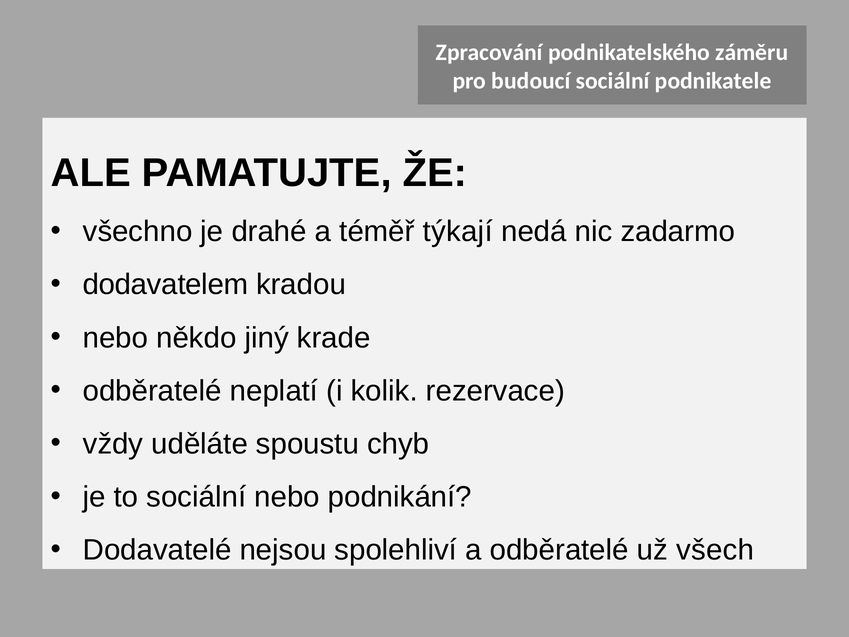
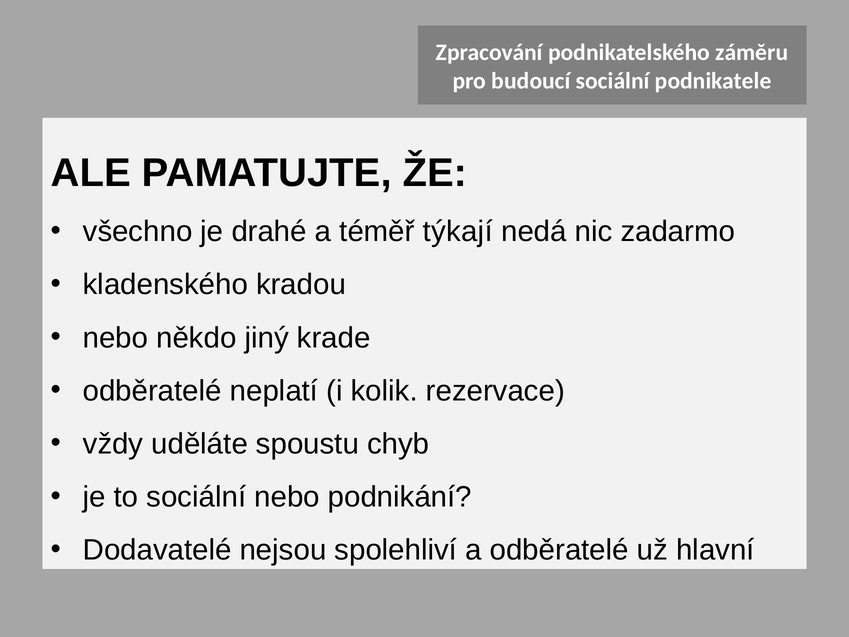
dodavatelem: dodavatelem -> kladenského
všech: všech -> hlavní
